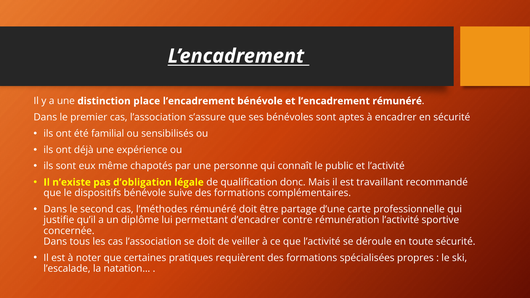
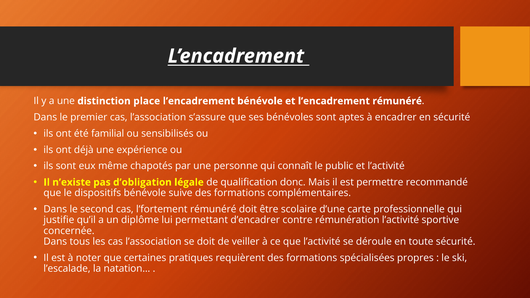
travaillant: travaillant -> permettre
l’méthodes: l’méthodes -> l’fortement
partage: partage -> scolaire
